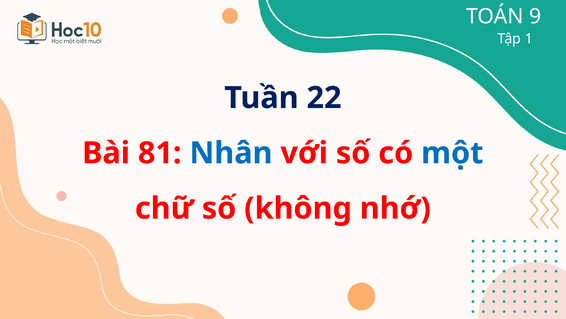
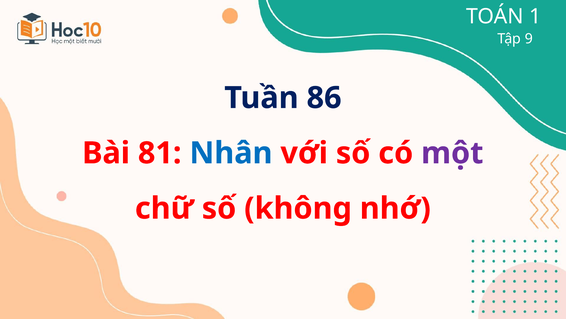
9: 9 -> 1
1: 1 -> 9
22: 22 -> 86
một colour: blue -> purple
